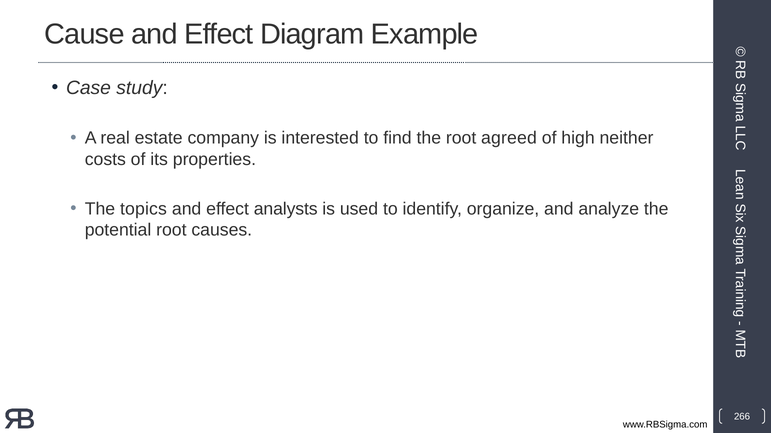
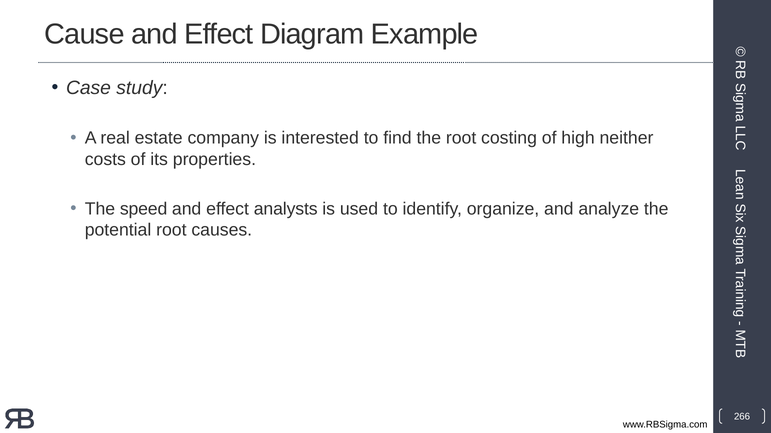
agreed: agreed -> costing
topics: topics -> speed
